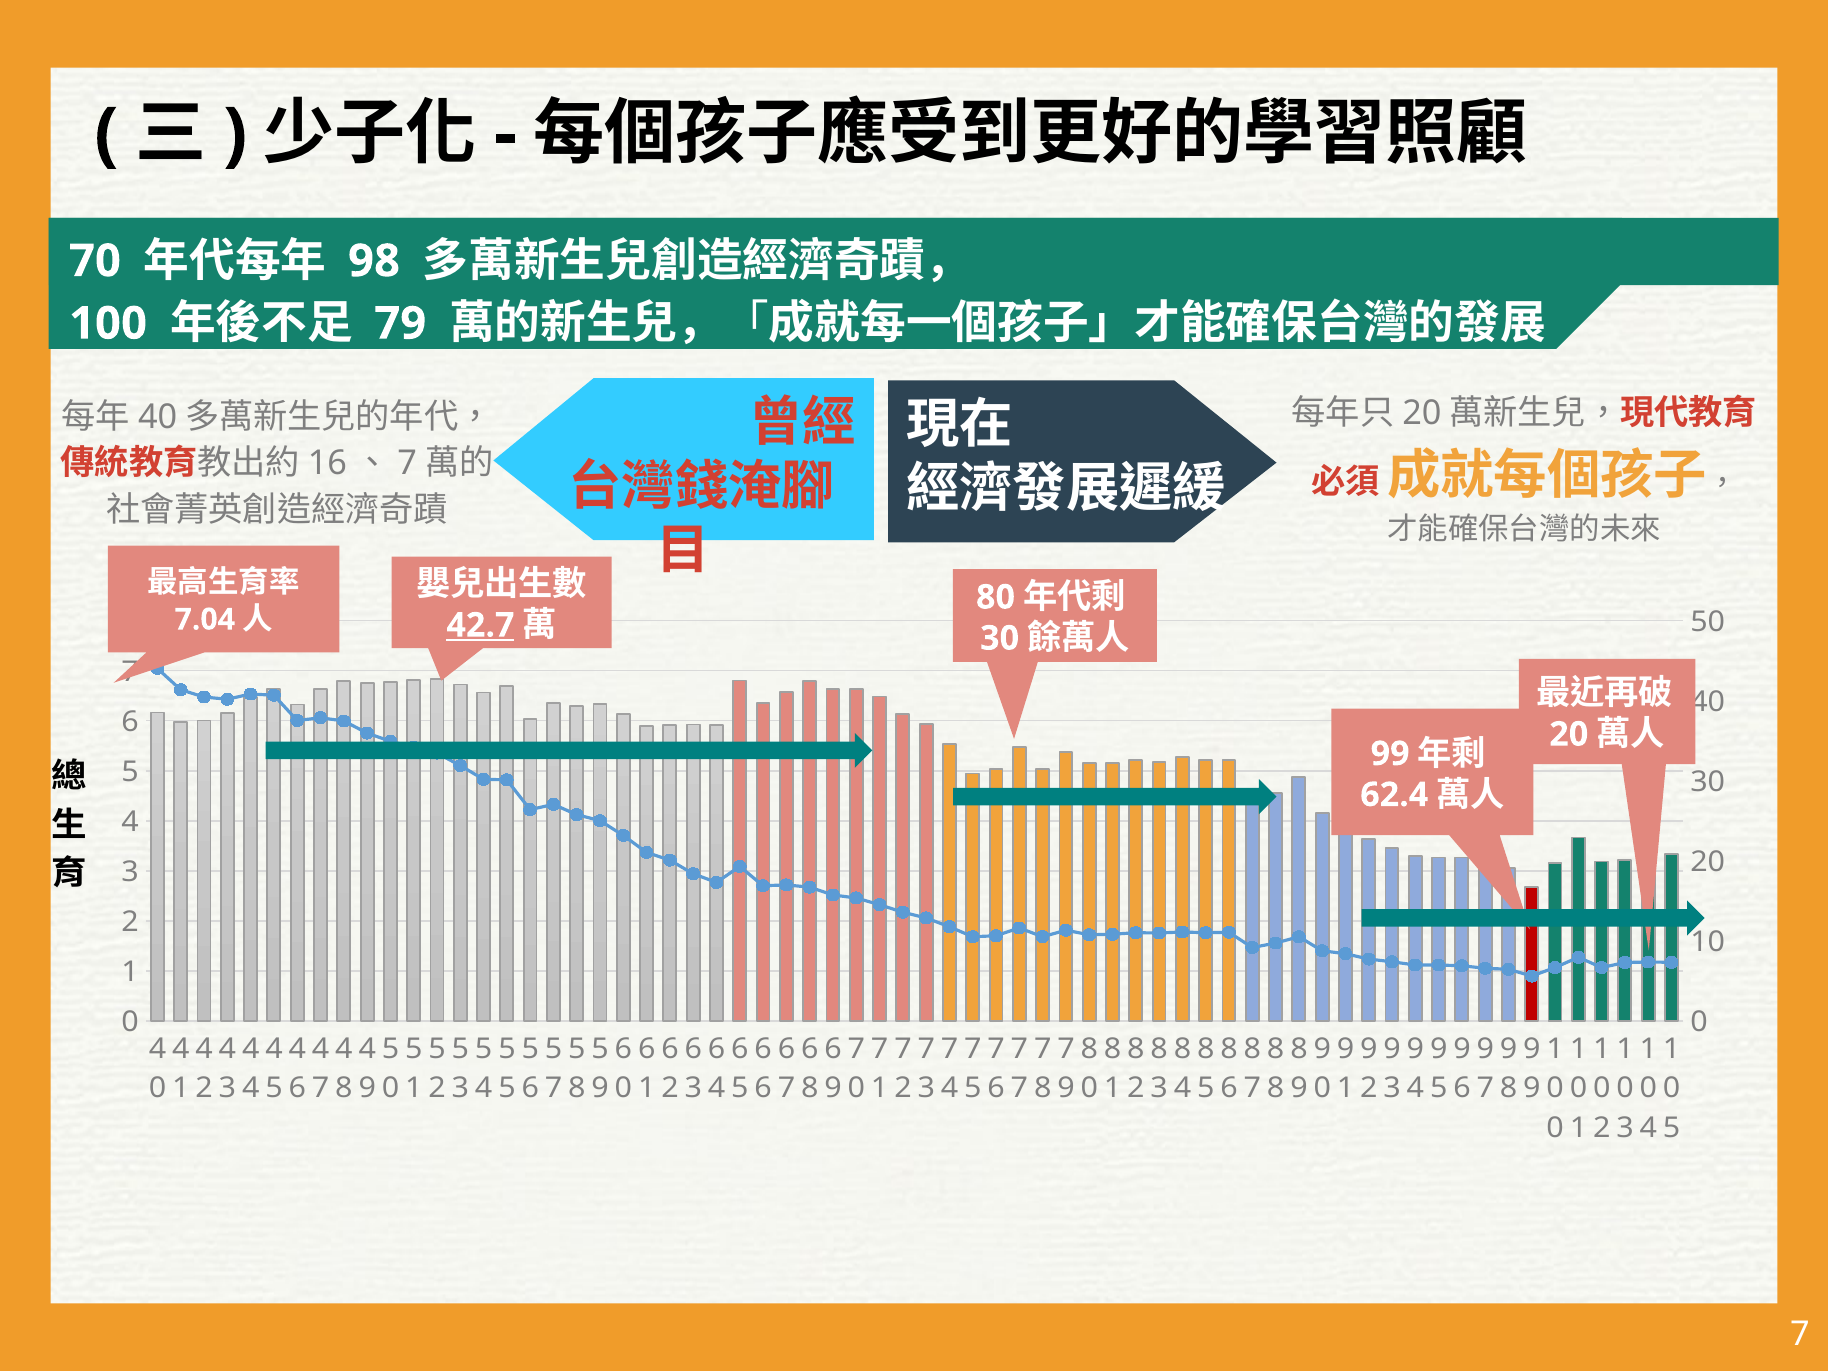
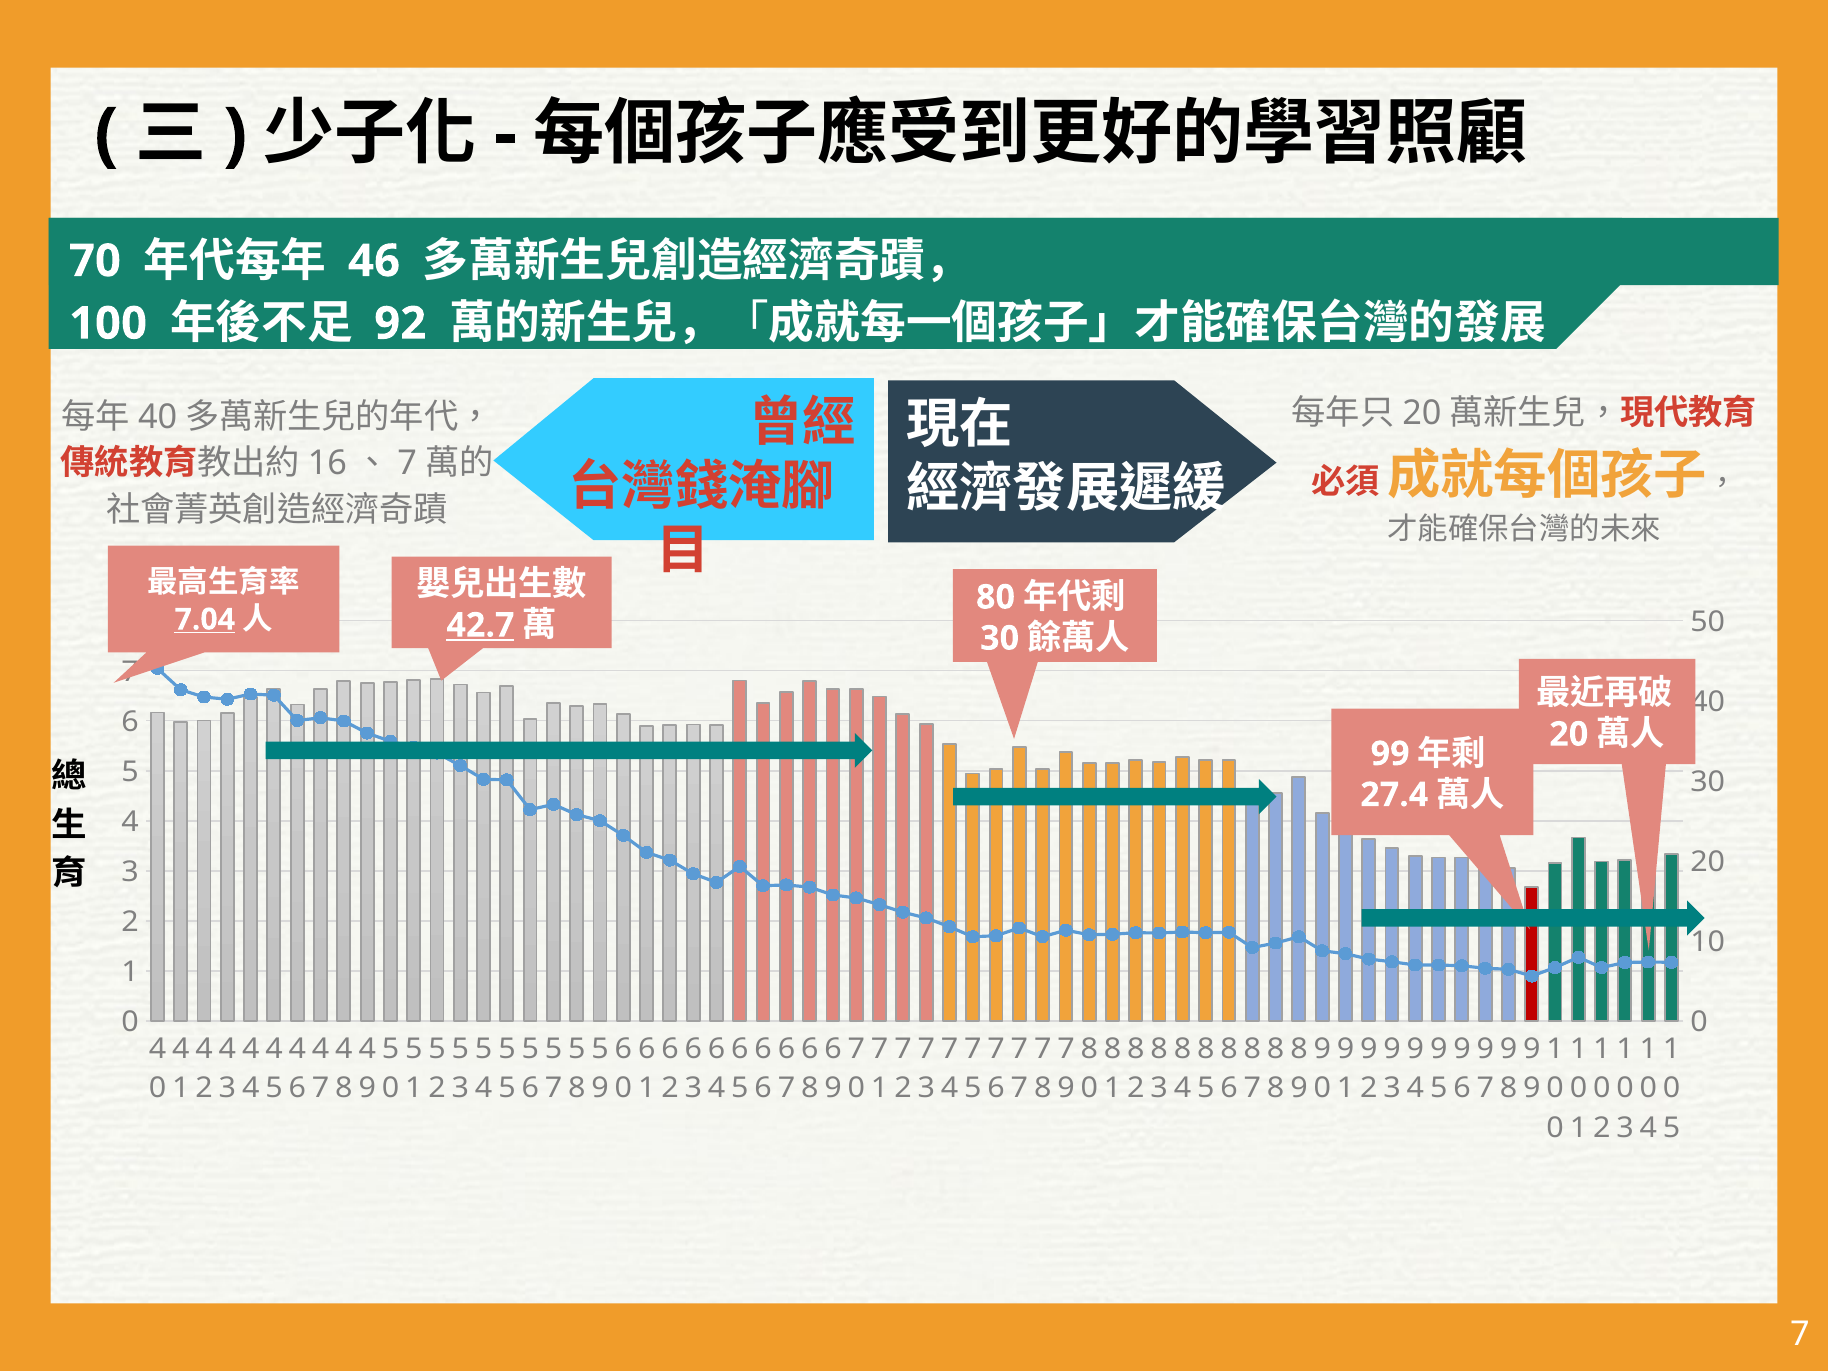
98: 98 -> 46
79: 79 -> 92
7.04 underline: none -> present
62.4: 62.4 -> 27.4
